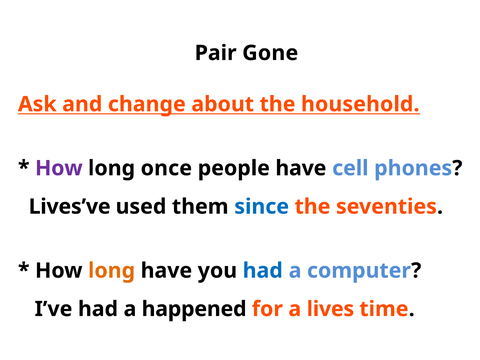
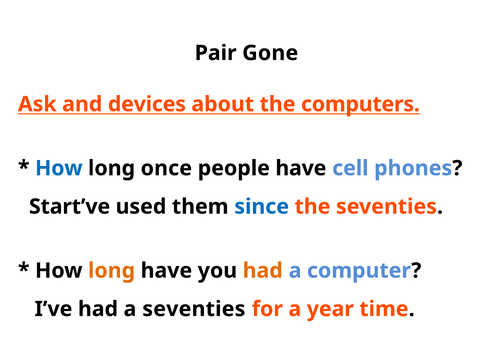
change: change -> devices
household: household -> computers
How at (59, 168) colour: purple -> blue
Lives’ve: Lives’ve -> Start’ve
had at (263, 271) colour: blue -> orange
a happened: happened -> seventies
lives: lives -> year
